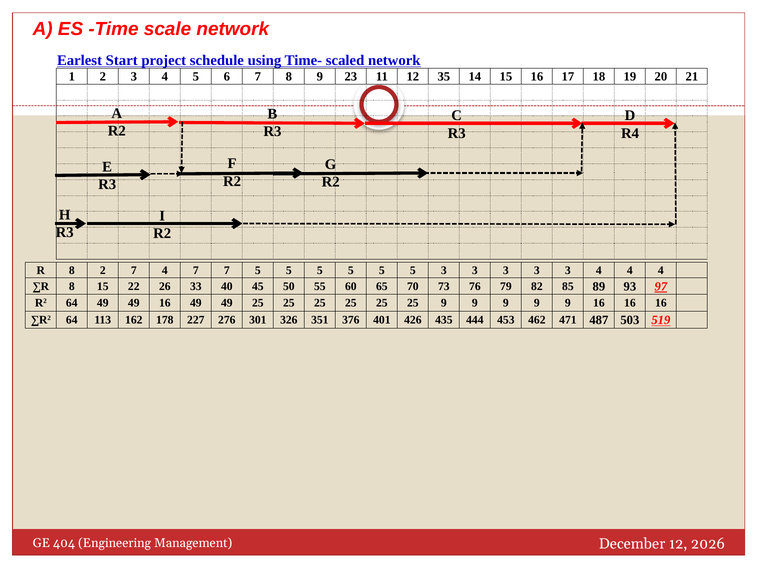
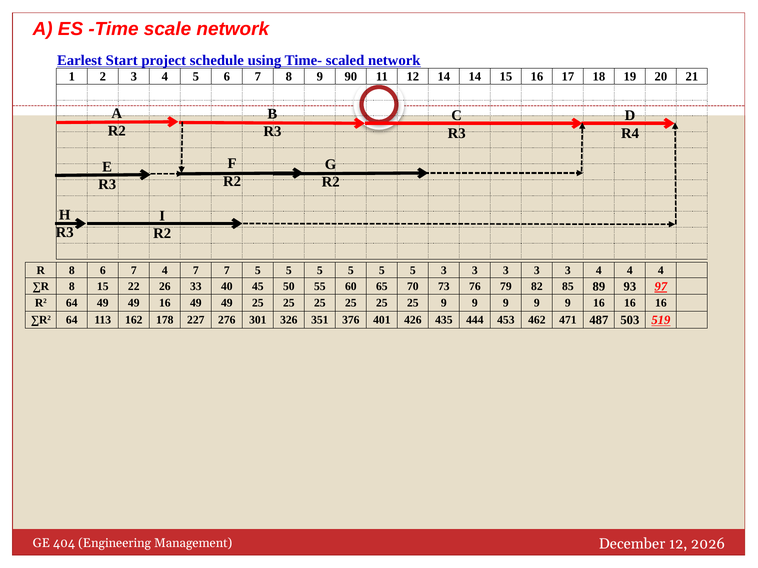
23: 23 -> 90
12 35: 35 -> 14
8 2: 2 -> 6
